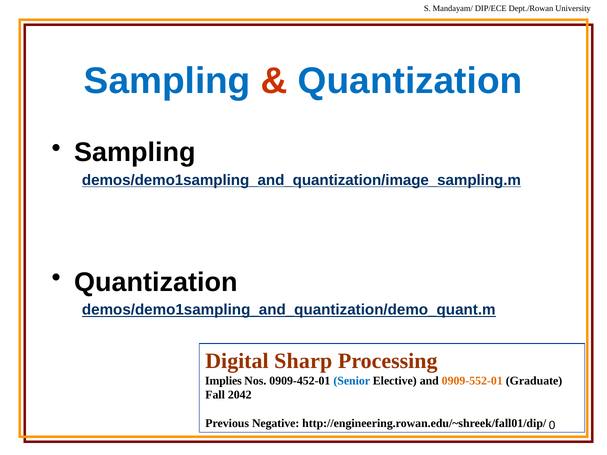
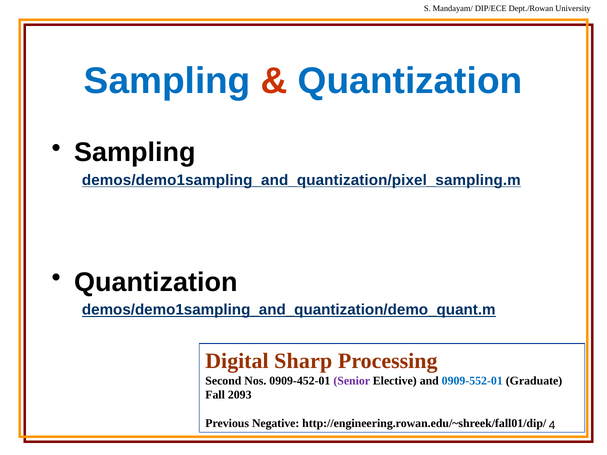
demos/demo1sampling_and_quantization/image_sampling.m: demos/demo1sampling_and_quantization/image_sampling.m -> demos/demo1sampling_and_quantization/pixel_sampling.m
Implies: Implies -> Second
Senior colour: blue -> purple
0909-552-01 colour: orange -> blue
2042: 2042 -> 2093
0: 0 -> 4
